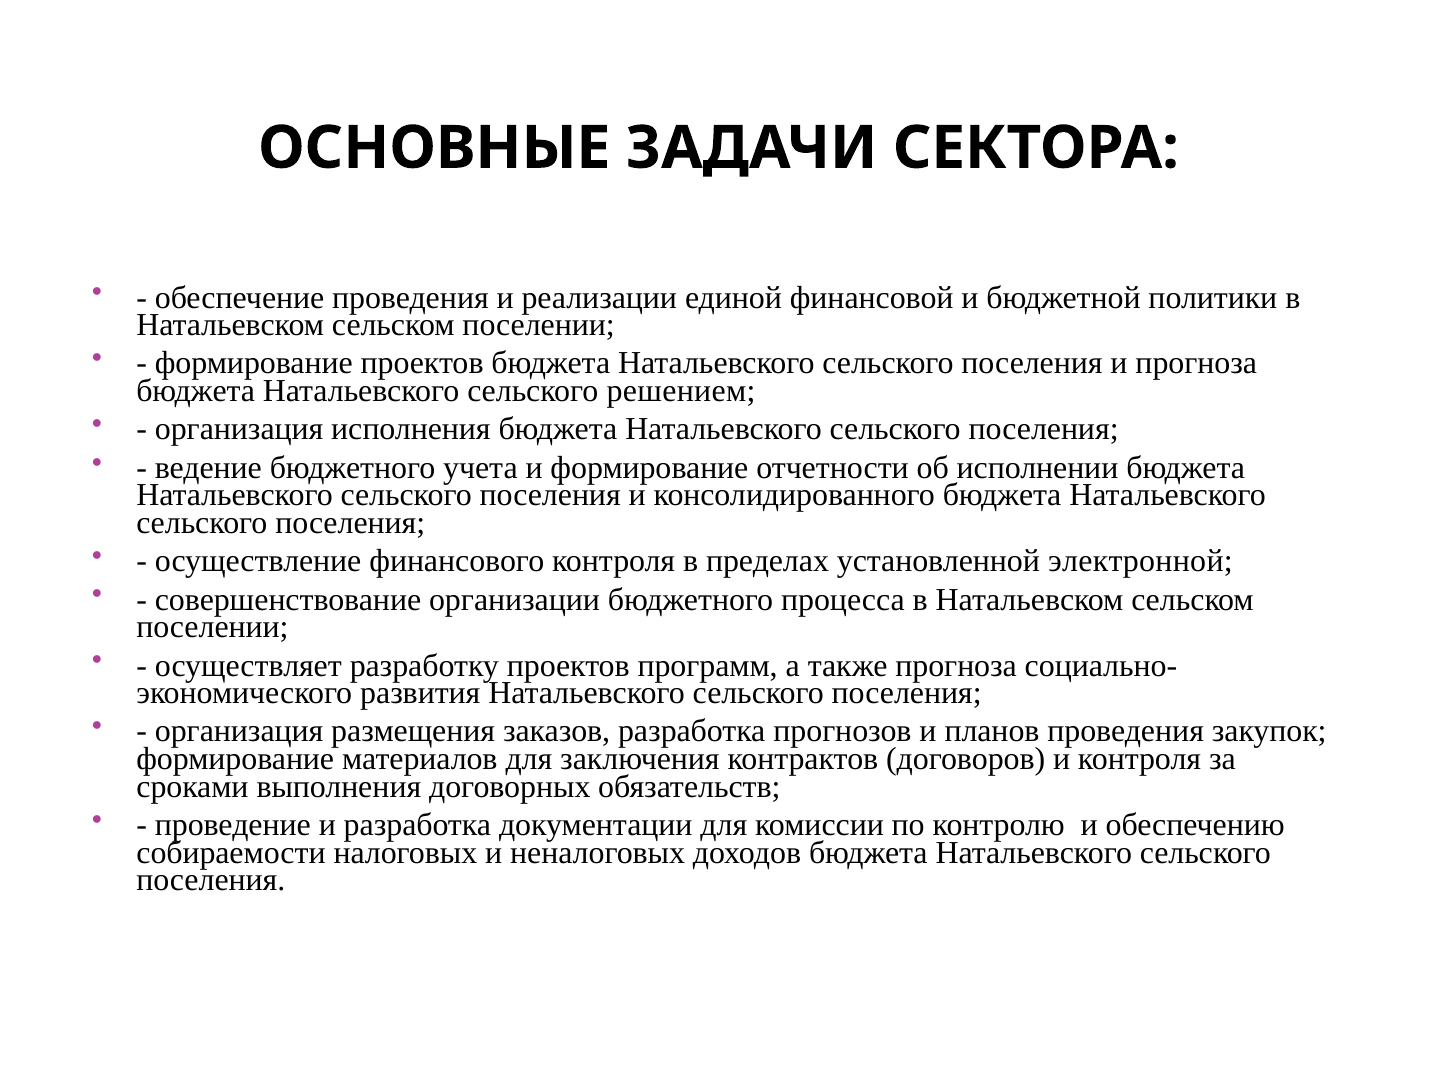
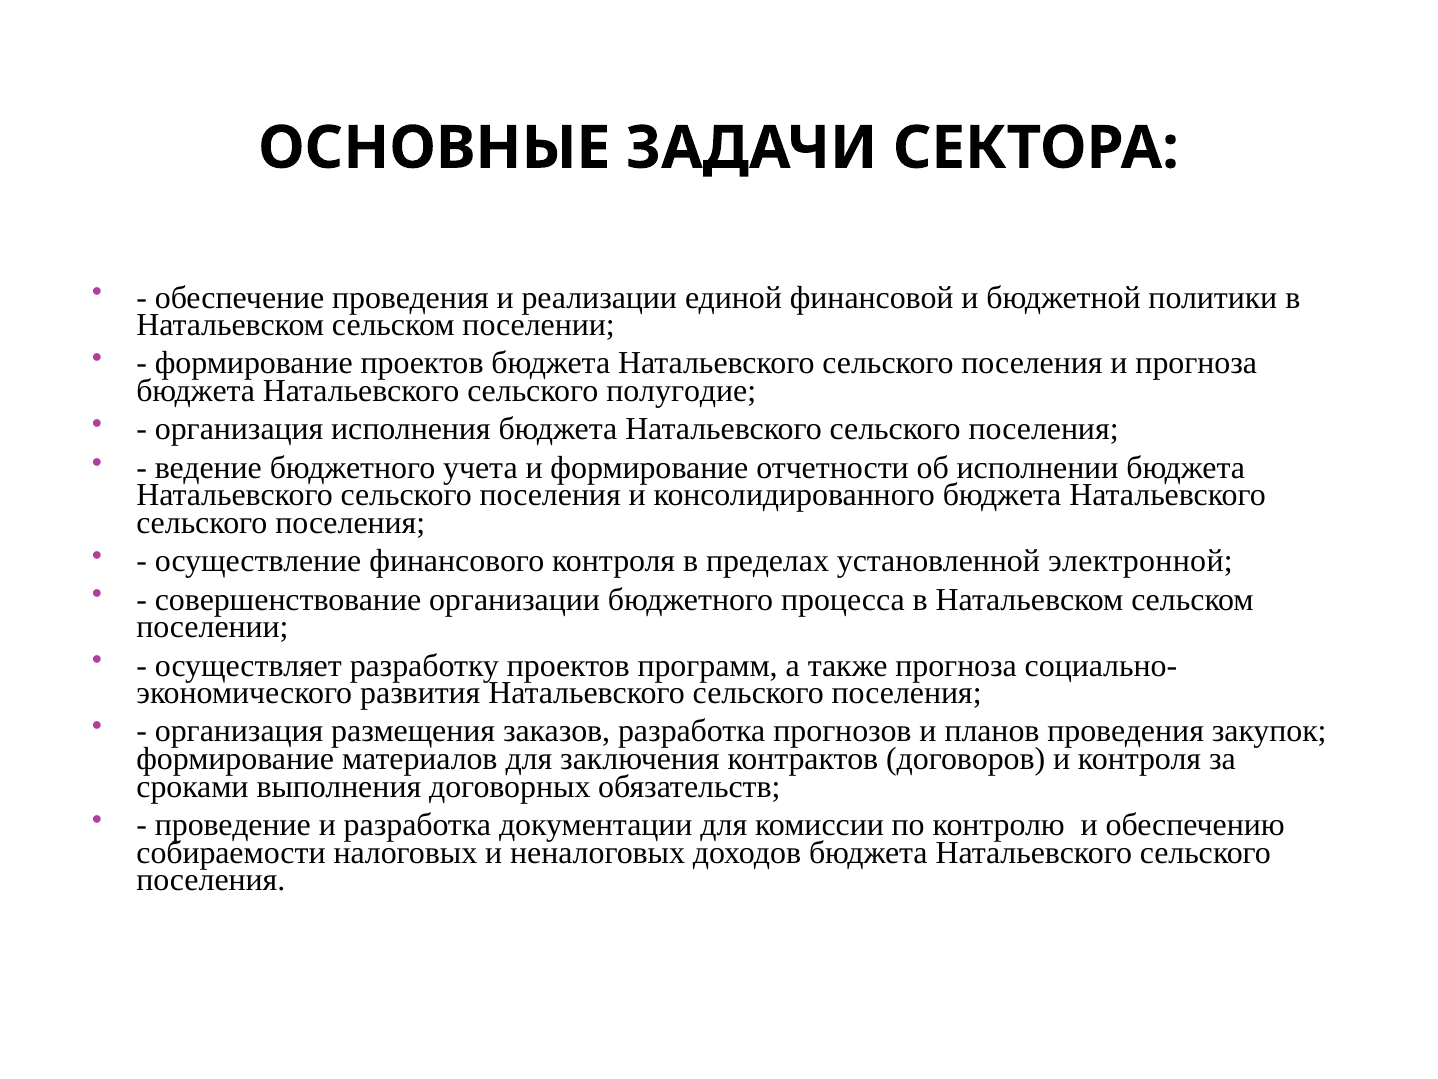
решением: решением -> полугодие
